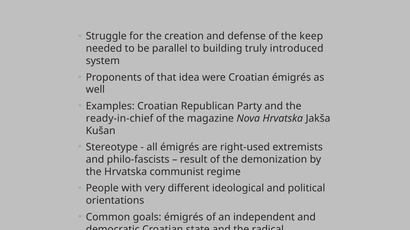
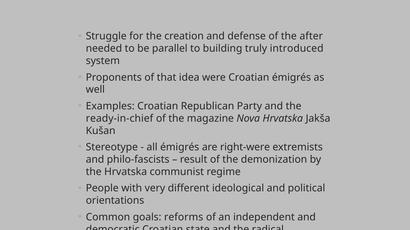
keep: keep -> after
right-used: right-used -> right-were
goals émigrés: émigrés -> reforms
